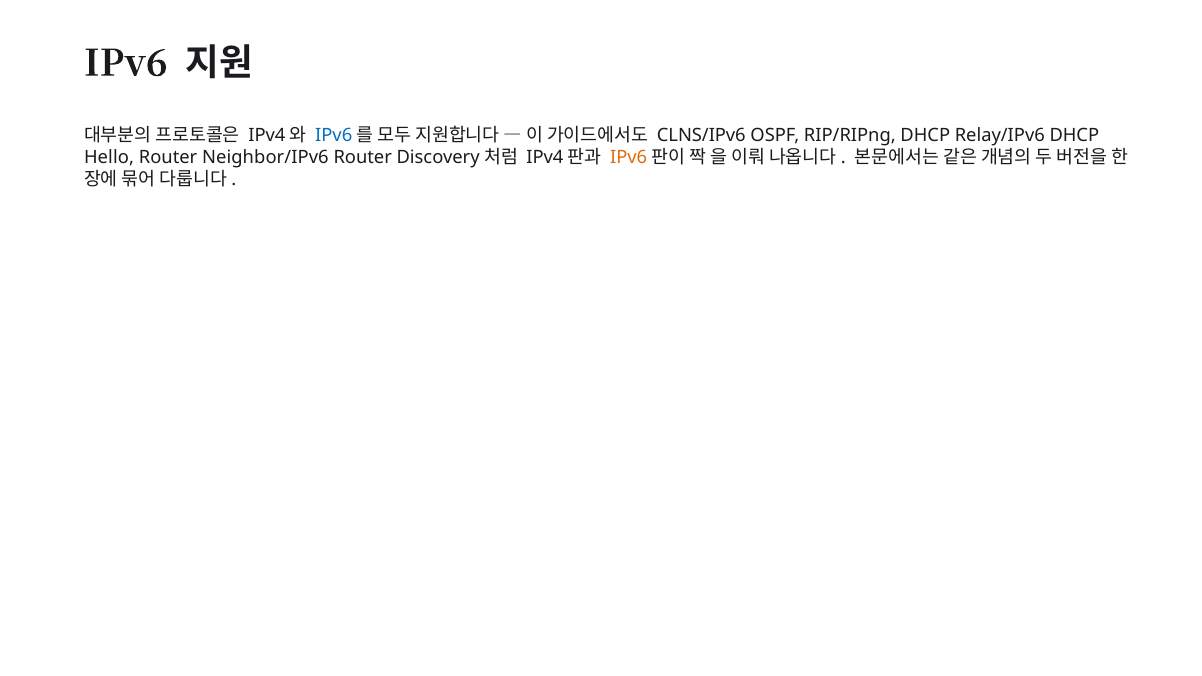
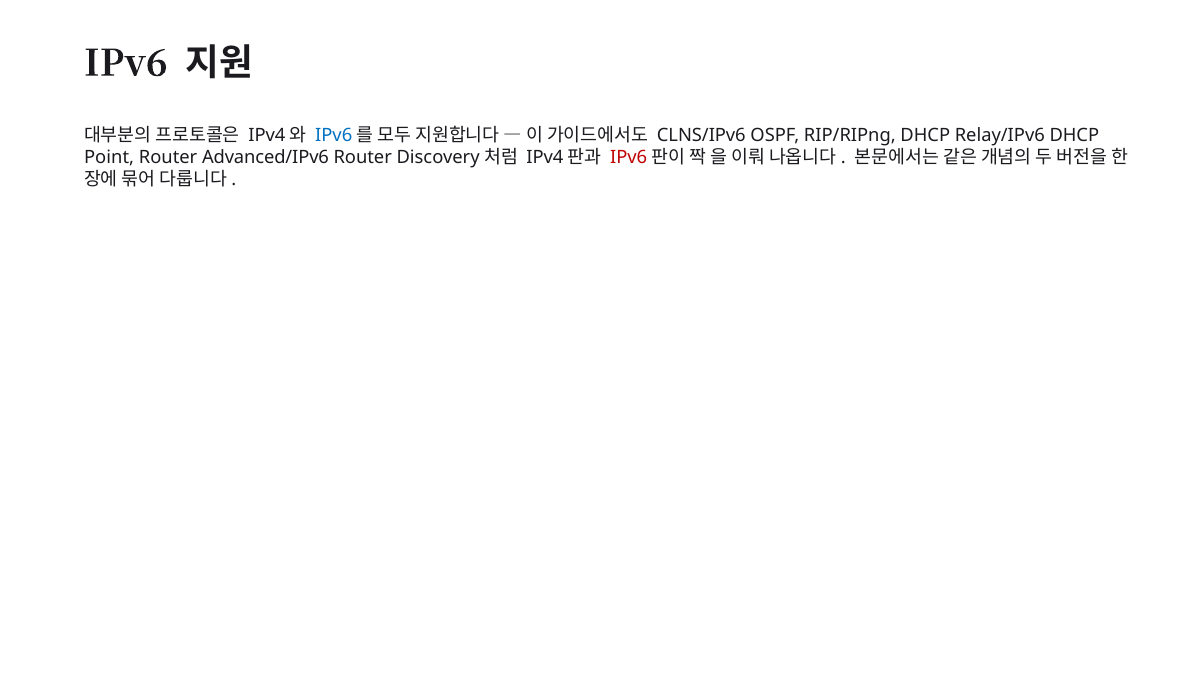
Hello: Hello -> Point
Neighbor/IPv6: Neighbor/IPv6 -> Advanced/IPv6
IPv6 at (629, 157) colour: orange -> red
